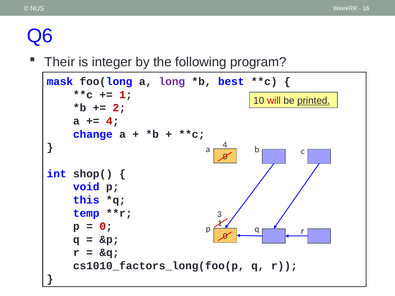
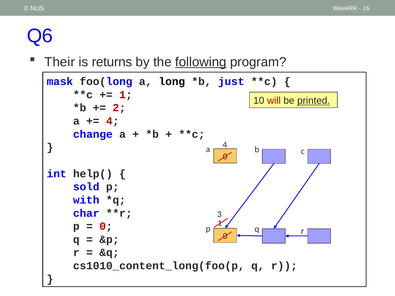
integer: integer -> returns
following underline: none -> present
long colour: purple -> black
best: best -> just
shop(: shop( -> help(
void: void -> sold
this: this -> with
temp: temp -> char
cs1010_factors_long(foo(p: cs1010_factors_long(foo(p -> cs1010_content_long(foo(p
